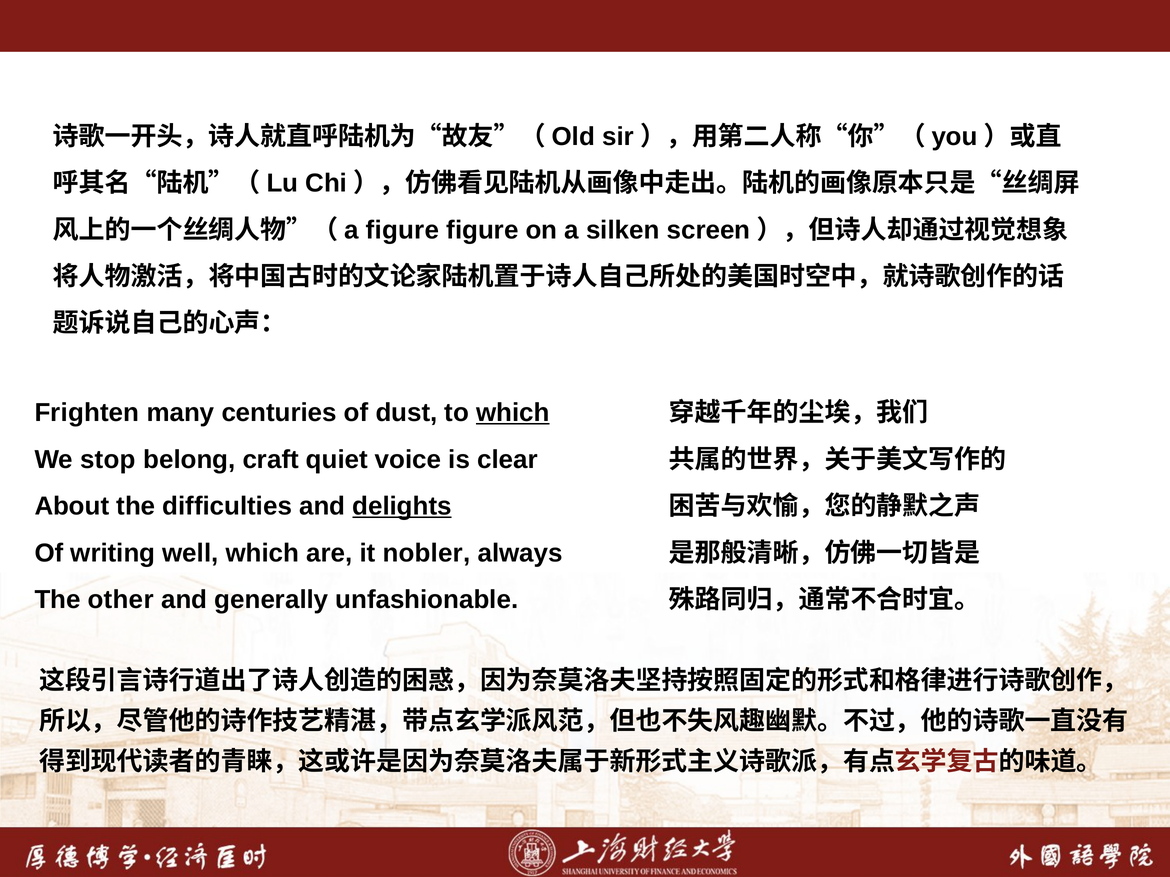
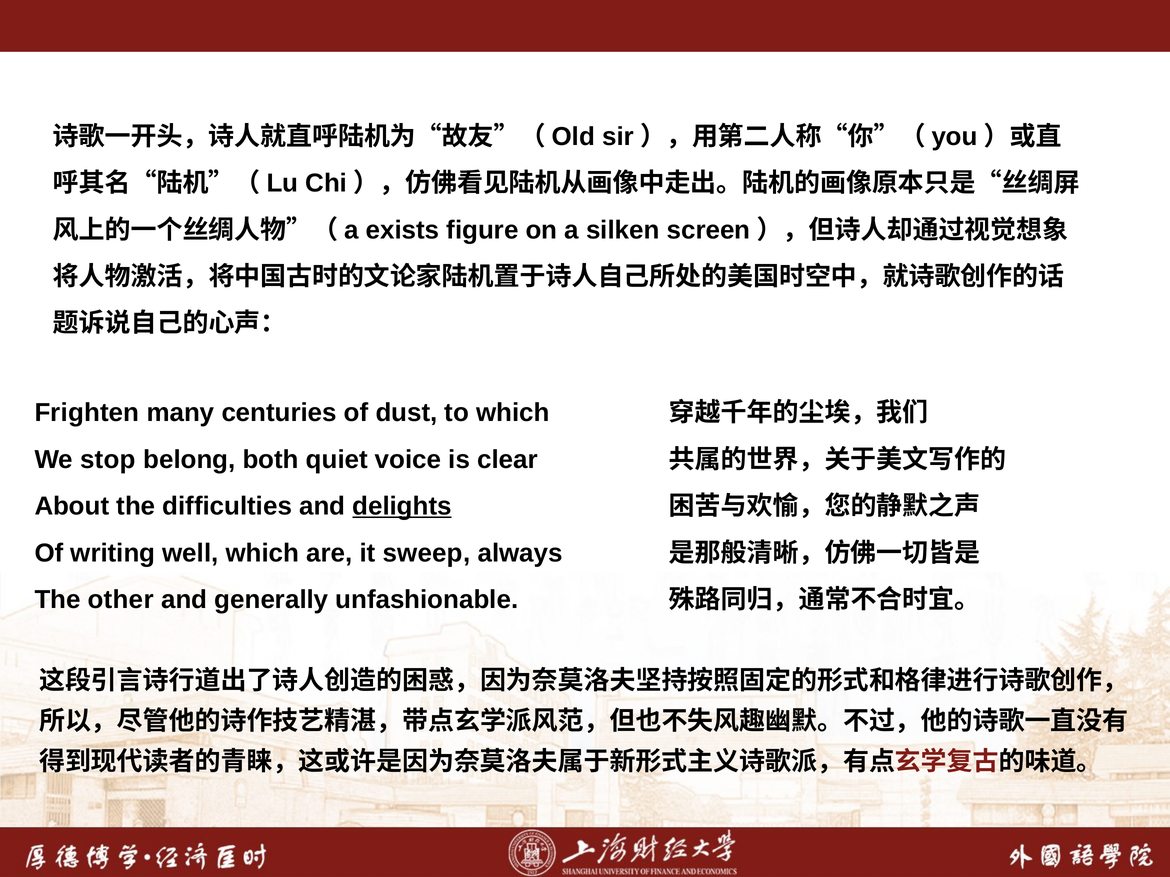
figure at (402, 230): figure -> exists
which at (513, 413) underline: present -> none
craft: craft -> both
nobler: nobler -> sweep
